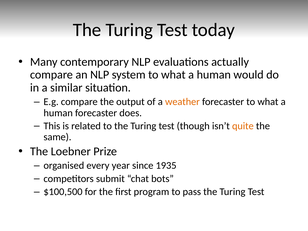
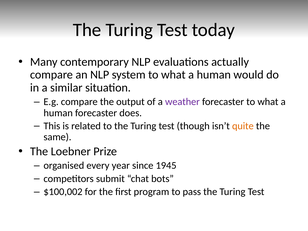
weather colour: orange -> purple
1935: 1935 -> 1945
$100,500: $100,500 -> $100,002
